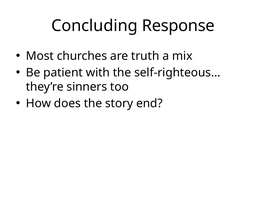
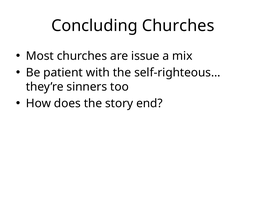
Concluding Response: Response -> Churches
truth: truth -> issue
